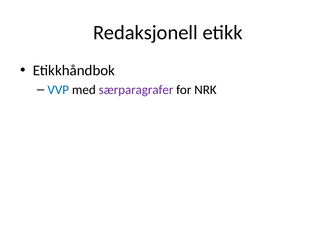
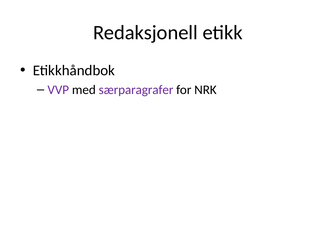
VVP colour: blue -> purple
